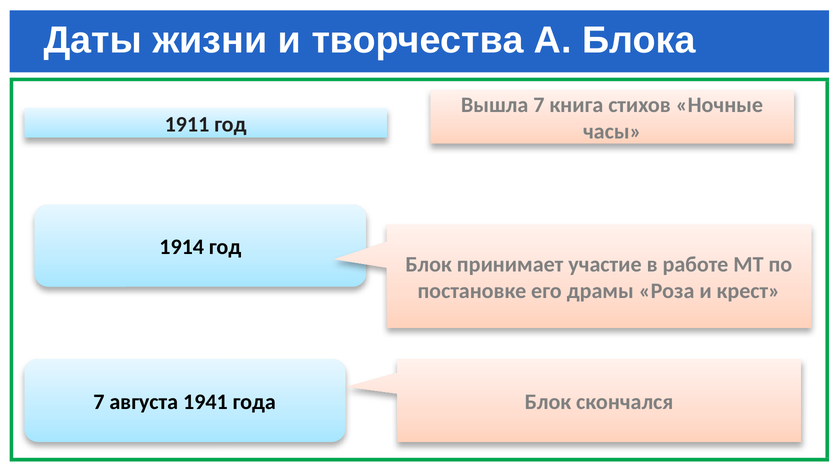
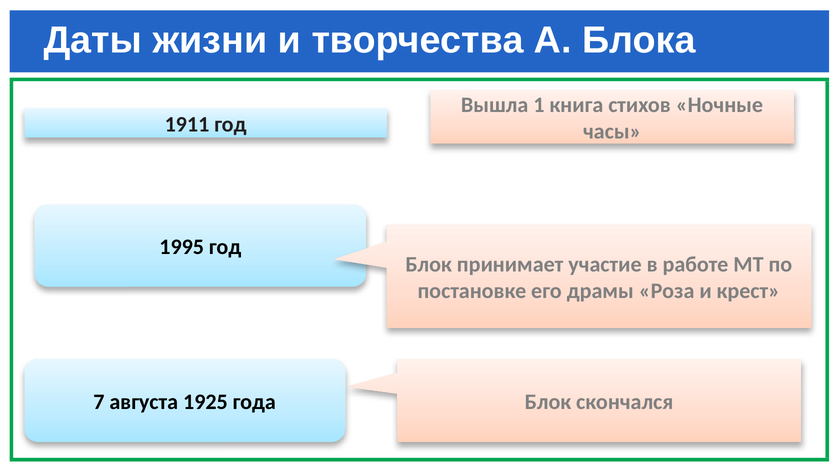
Вышла 7: 7 -> 1
1914: 1914 -> 1995
1941: 1941 -> 1925
